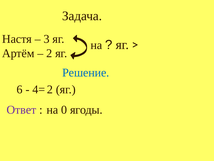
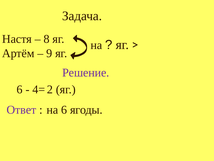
3: 3 -> 8
2: 2 -> 9
Решение colour: blue -> purple
на 0: 0 -> 6
